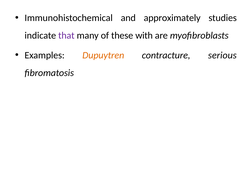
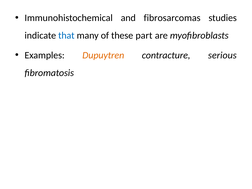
approximately: approximately -> fibrosarcomas
that colour: purple -> blue
with: with -> part
